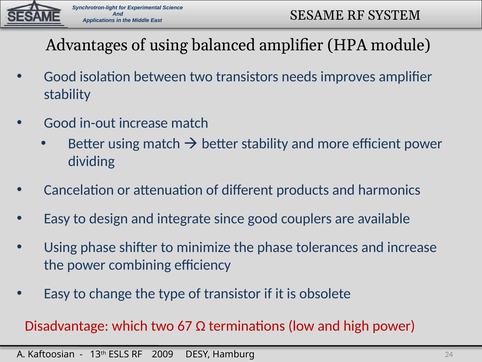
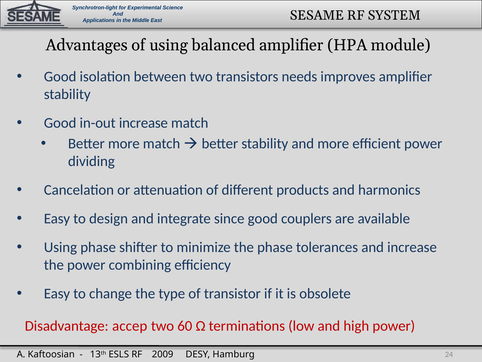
Better using: using -> more
which: which -> accep
67: 67 -> 60
